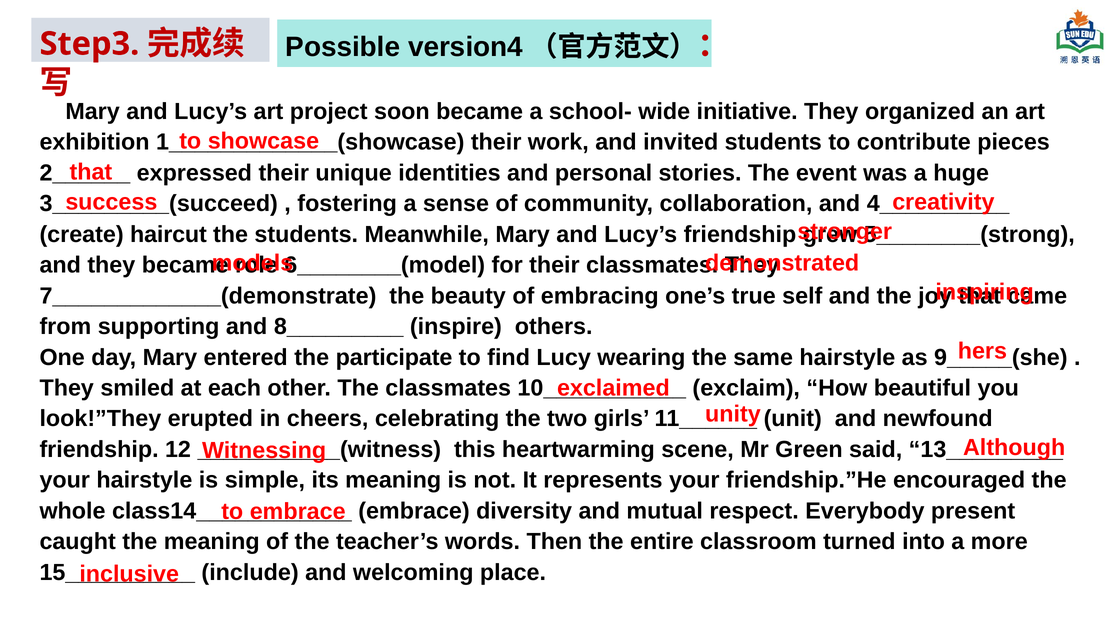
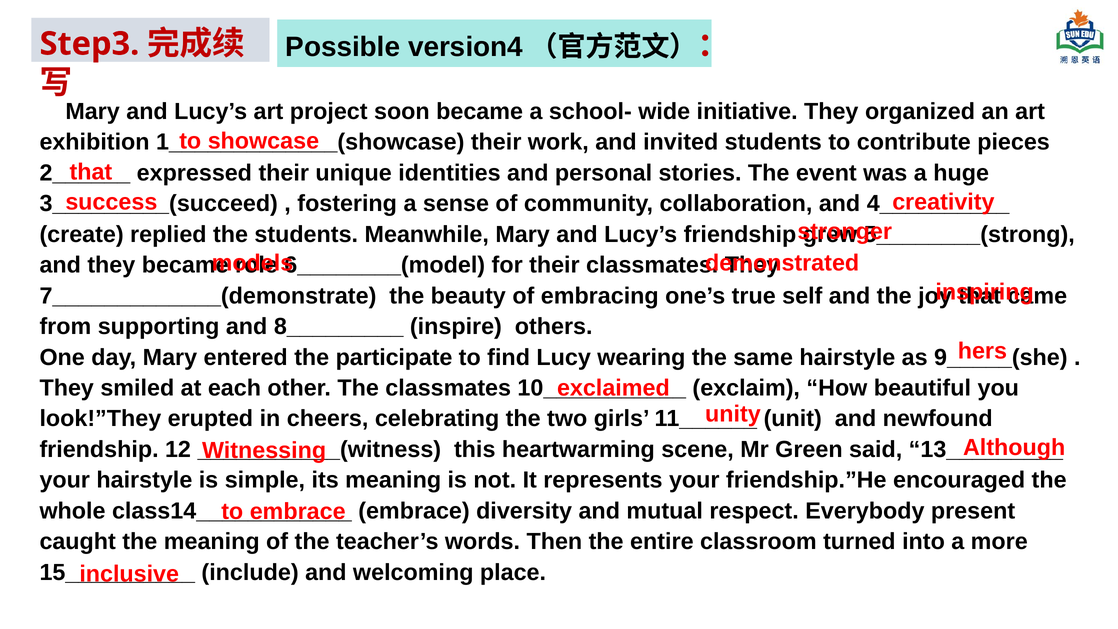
haircut: haircut -> replied
